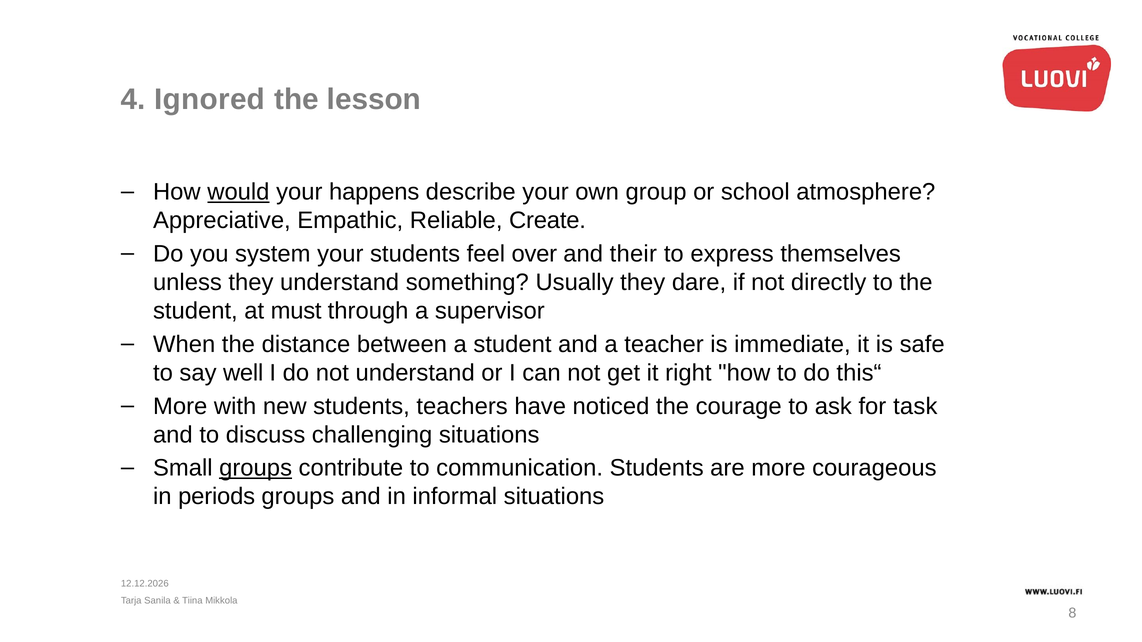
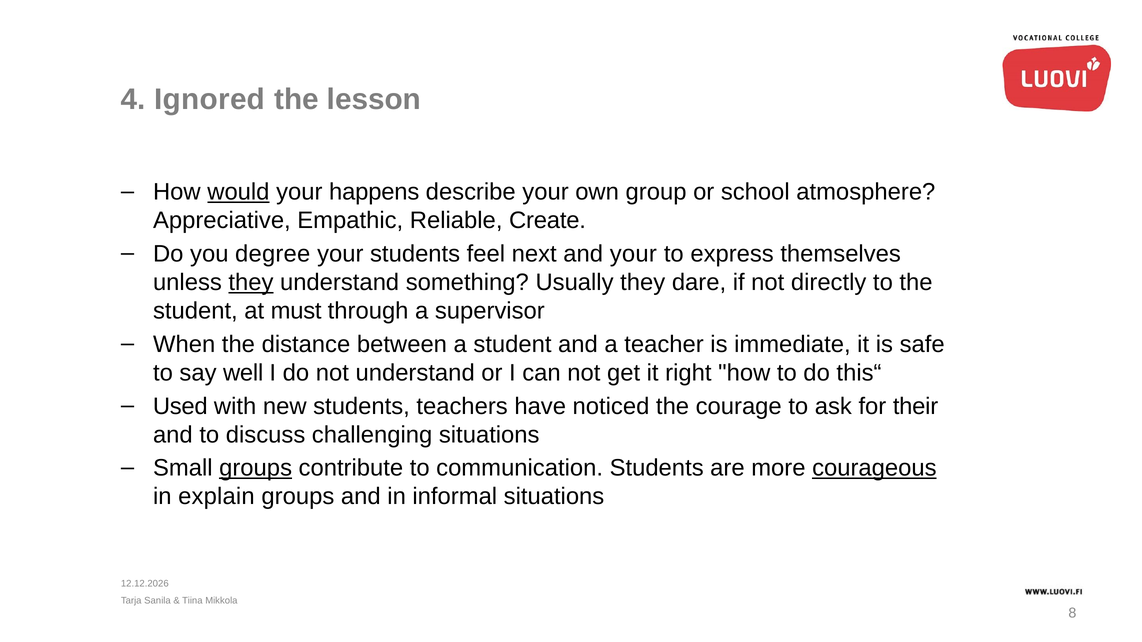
system: system -> degree
over: over -> next
and their: their -> your
they at (251, 283) underline: none -> present
More at (180, 406): More -> Used
task: task -> their
courageous underline: none -> present
periods: periods -> explain
